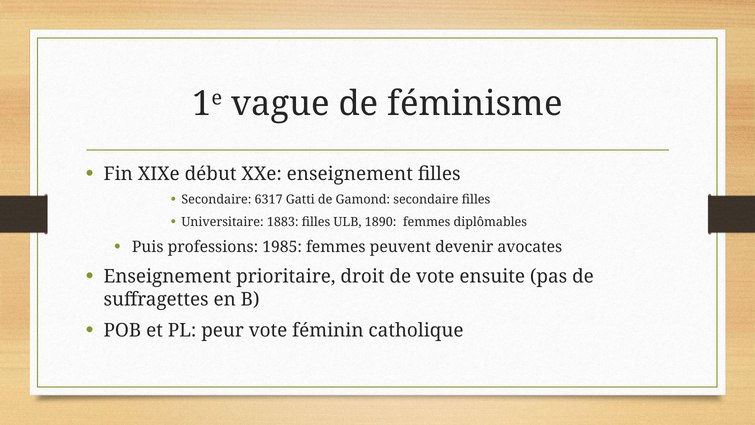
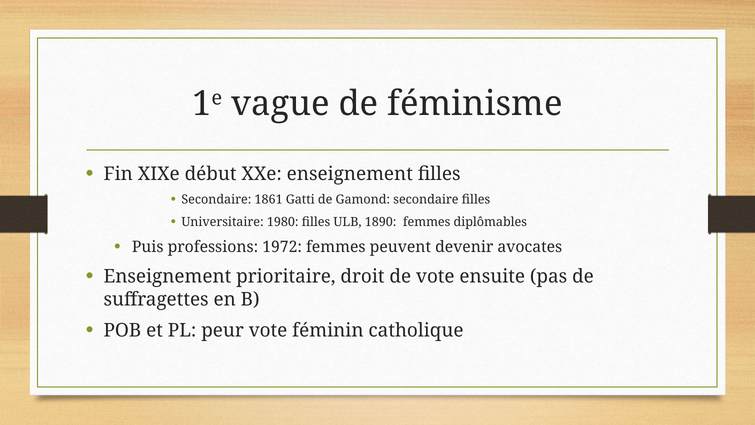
6317: 6317 -> 1861
1883: 1883 -> 1980
1985: 1985 -> 1972
